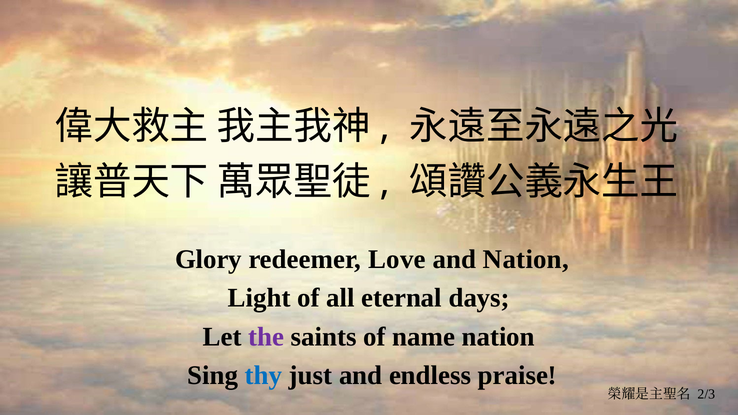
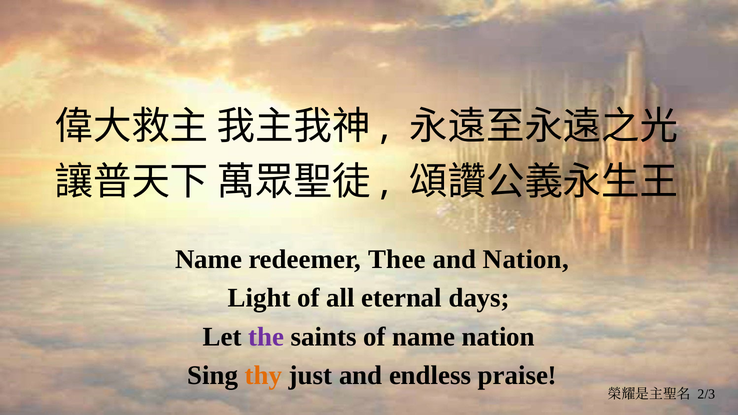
Glory at (209, 259): Glory -> Name
Love: Love -> Thee
thy colour: blue -> orange
